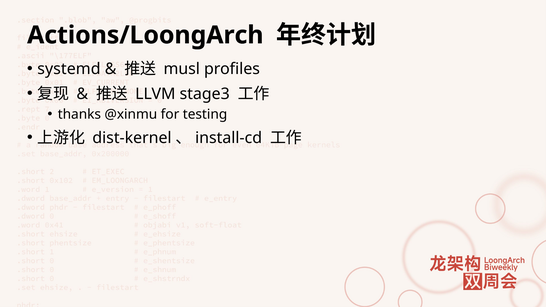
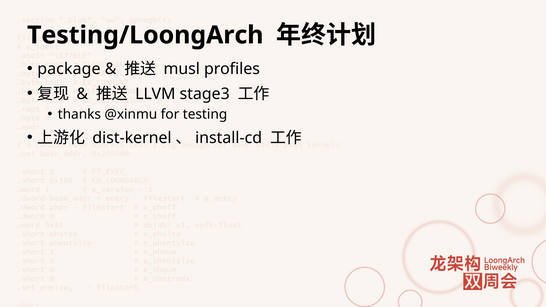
Actions/LoongArch: Actions/LoongArch -> Testing/LoongArch
systemd: systemd -> package
